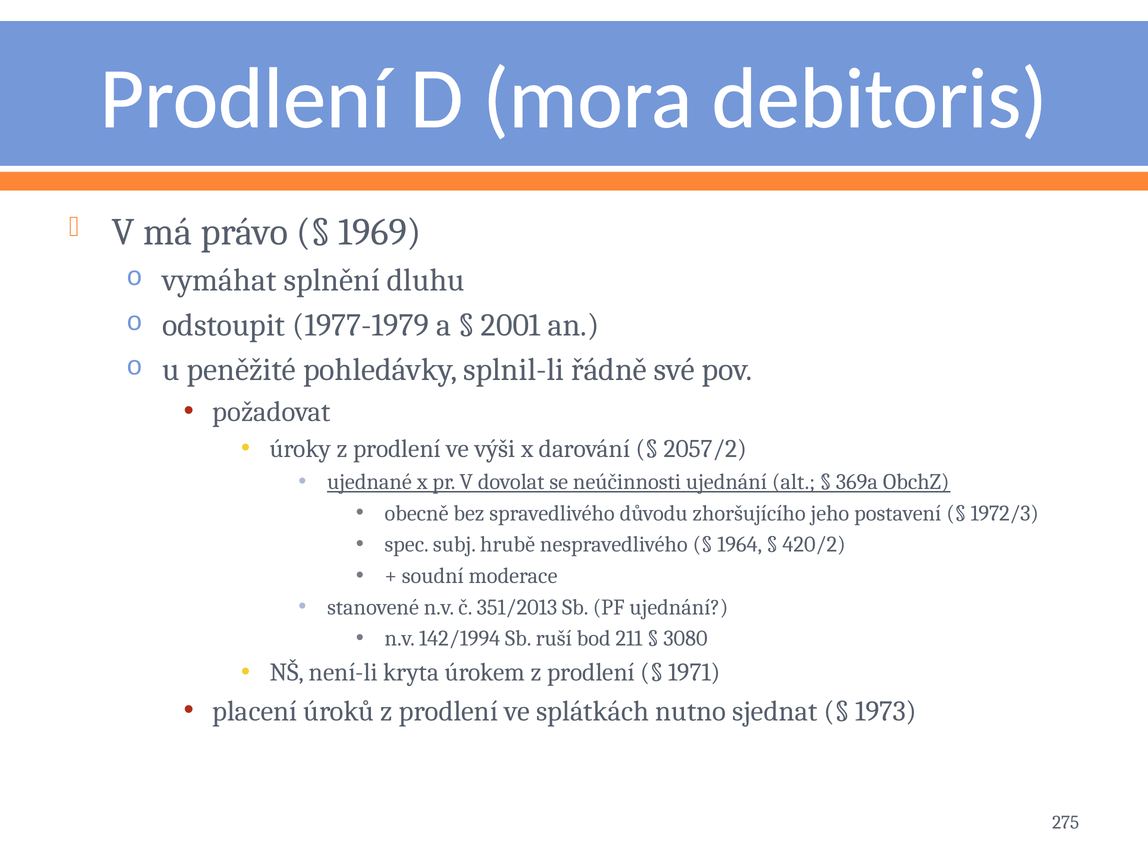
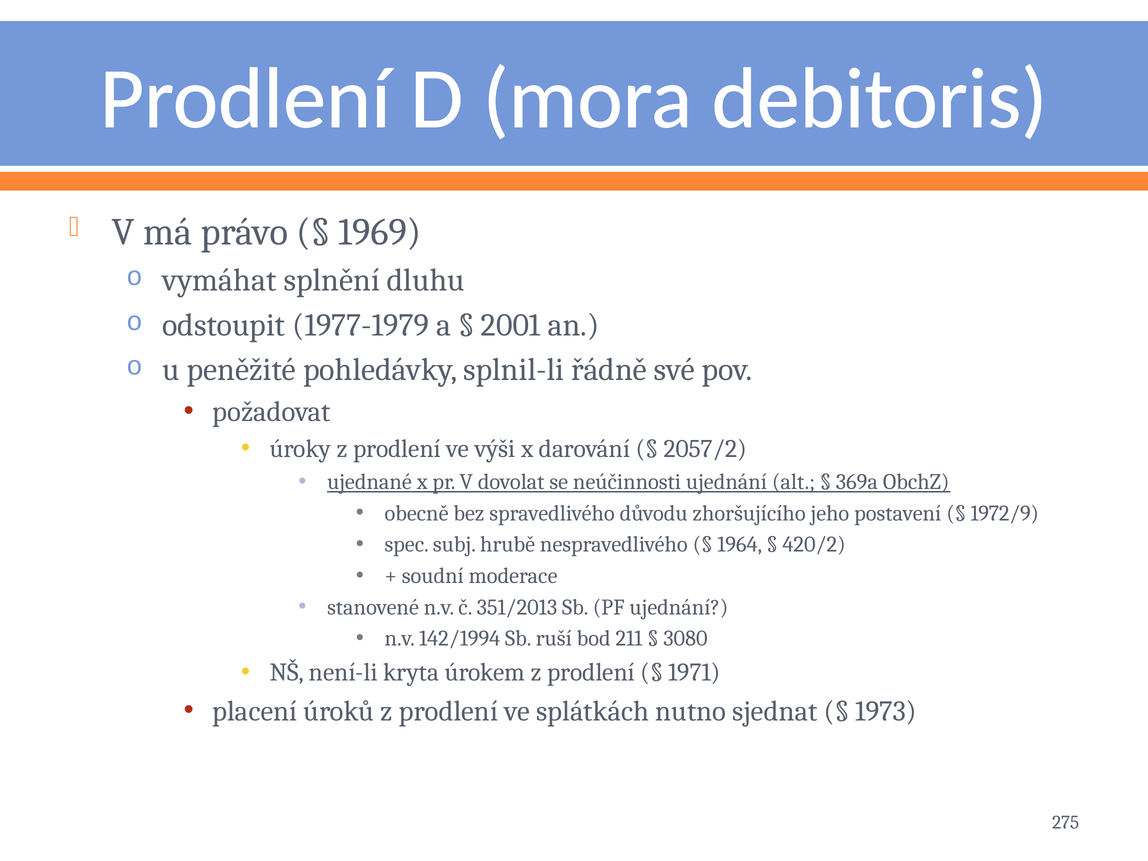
1972/3: 1972/3 -> 1972/9
